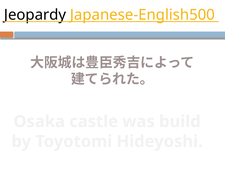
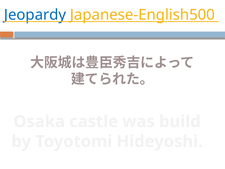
Jeopardy colour: black -> blue
